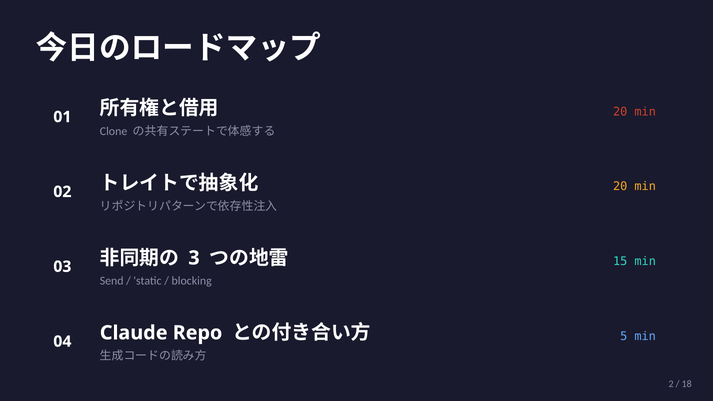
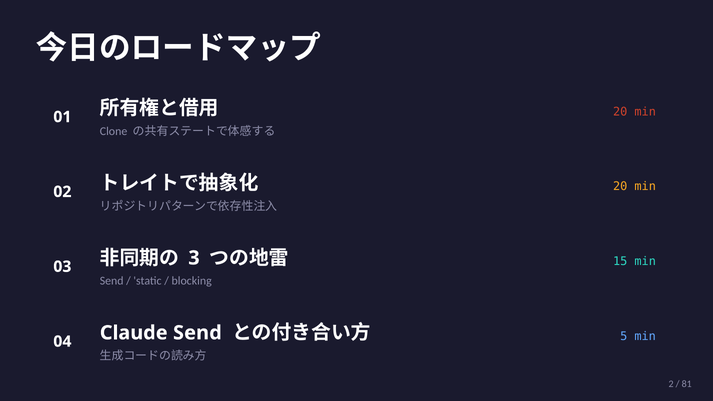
Claude Repo: Repo -> Send
18: 18 -> 81
